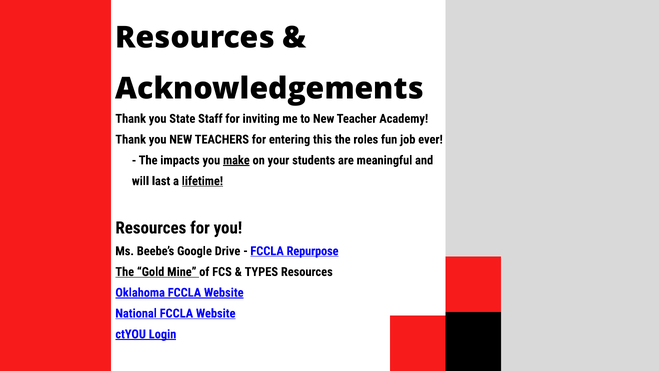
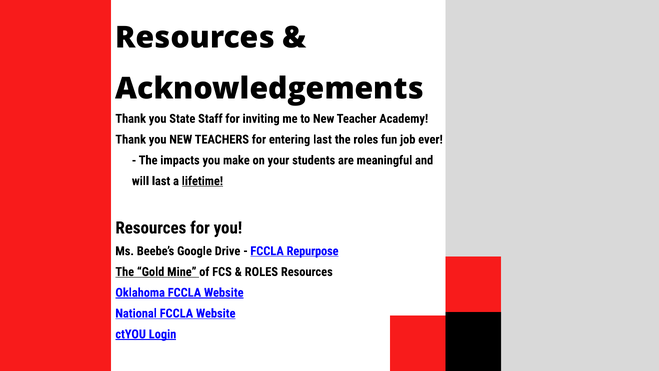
entering this: this -> last
make underline: present -> none
TYPES at (261, 272): TYPES -> ROLES
